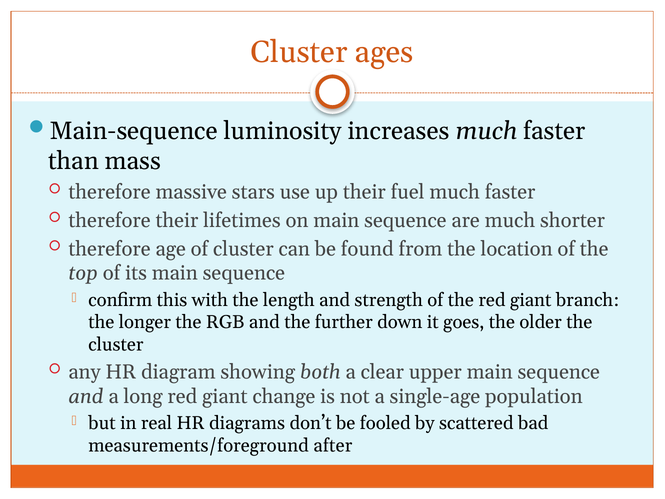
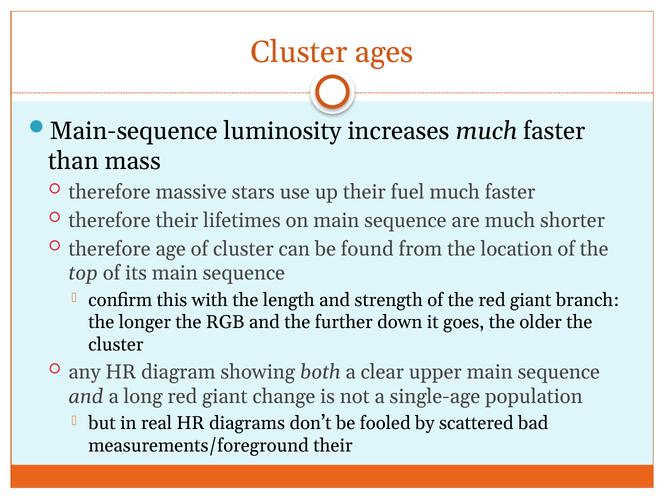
measurements/foreground after: after -> their
